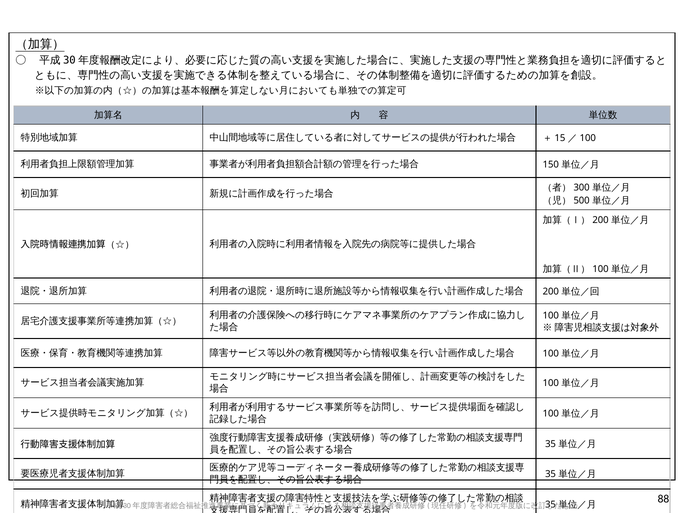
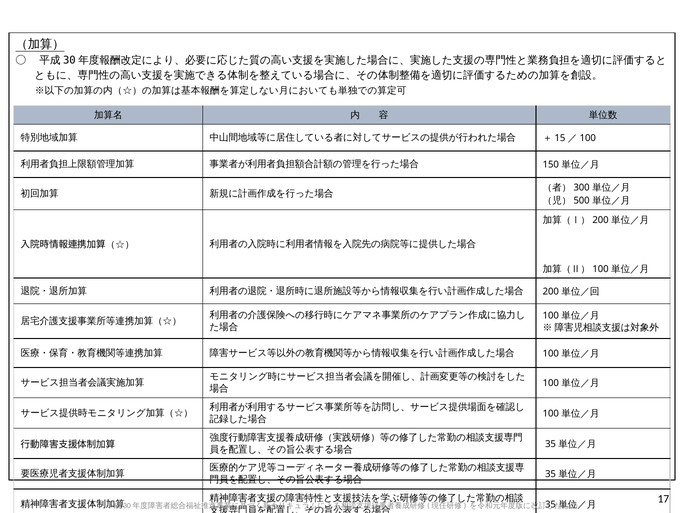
88: 88 -> 17
